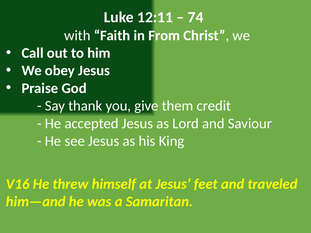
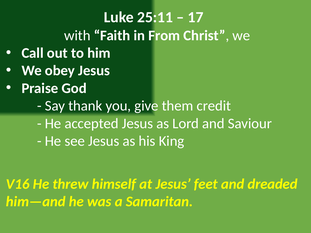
12:11: 12:11 -> 25:11
74: 74 -> 17
traveled: traveled -> dreaded
